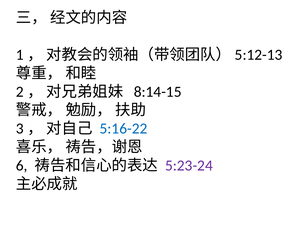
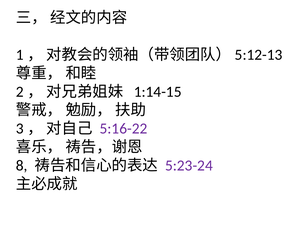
8:14-15: 8:14-15 -> 1:14-15
5:16-22 colour: blue -> purple
6: 6 -> 8
